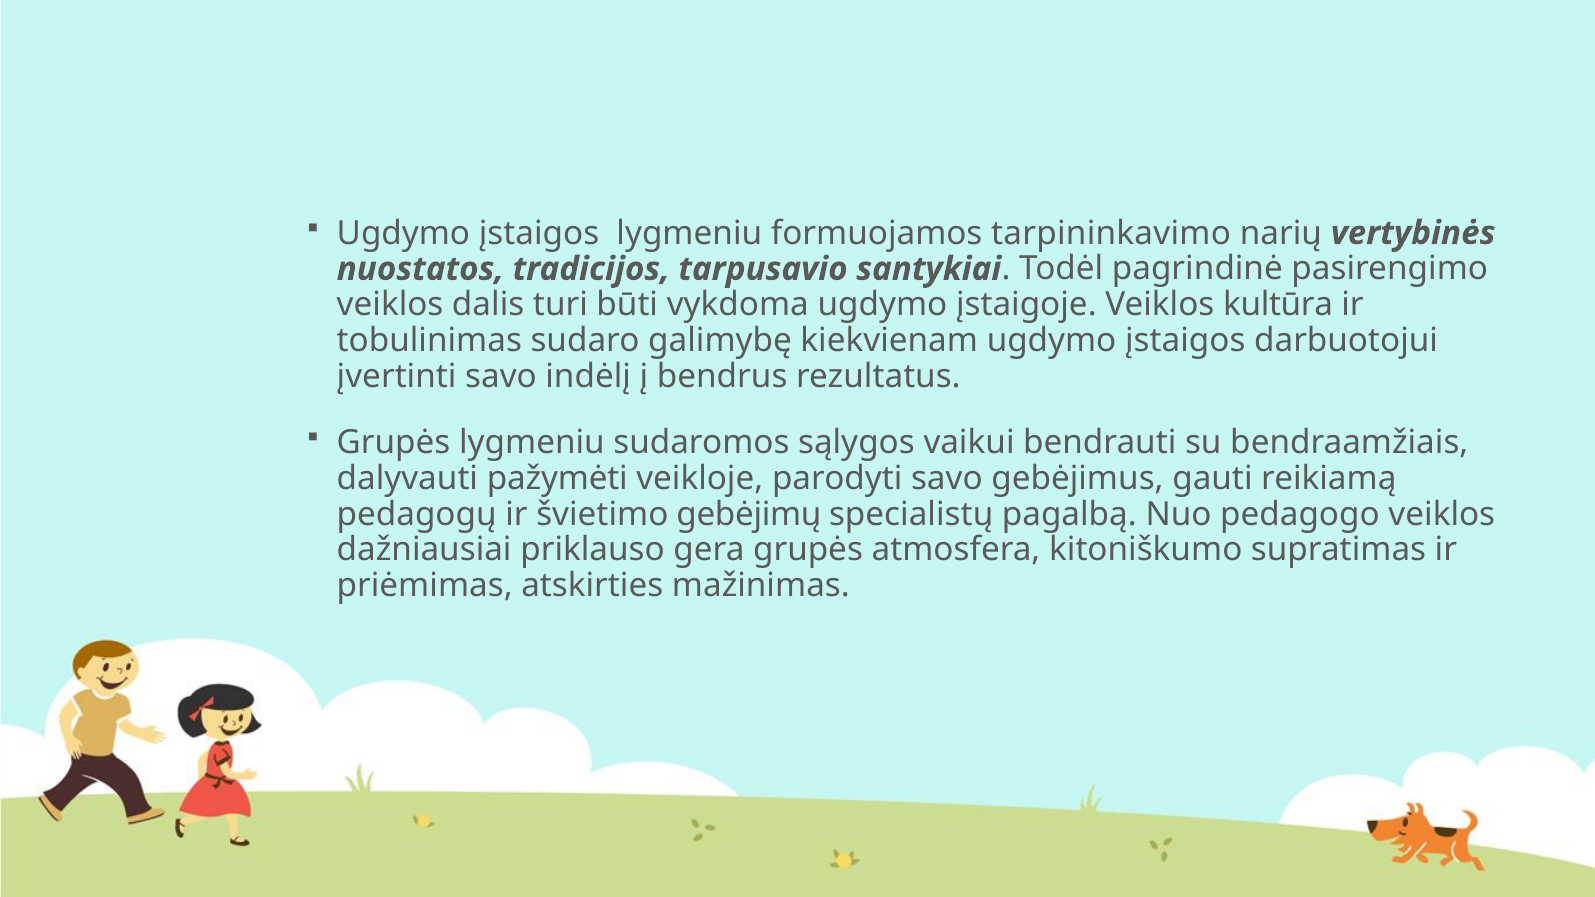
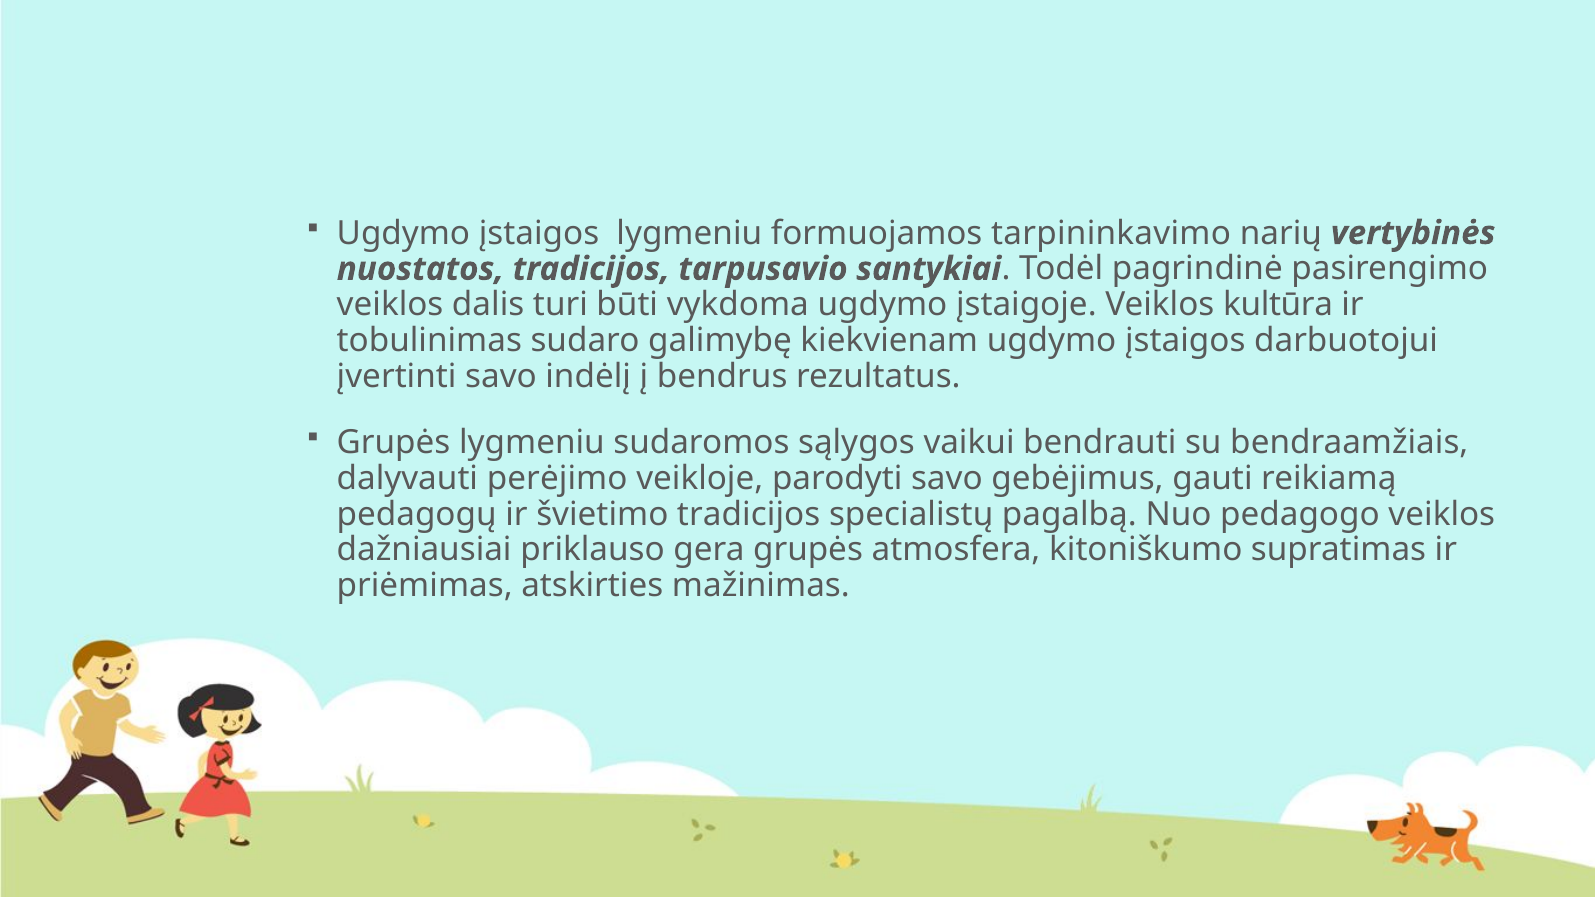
pažymėti: pažymėti -> perėjimo
švietimo gebėjimų: gebėjimų -> tradicijos
